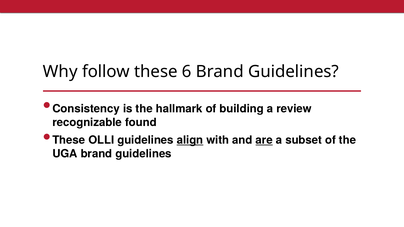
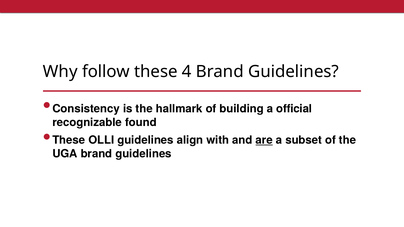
6: 6 -> 4
review: review -> official
align underline: present -> none
